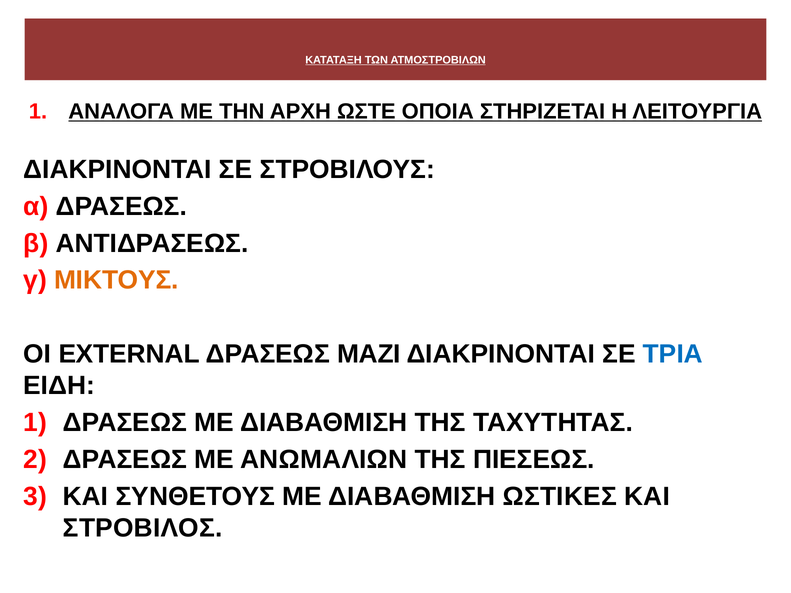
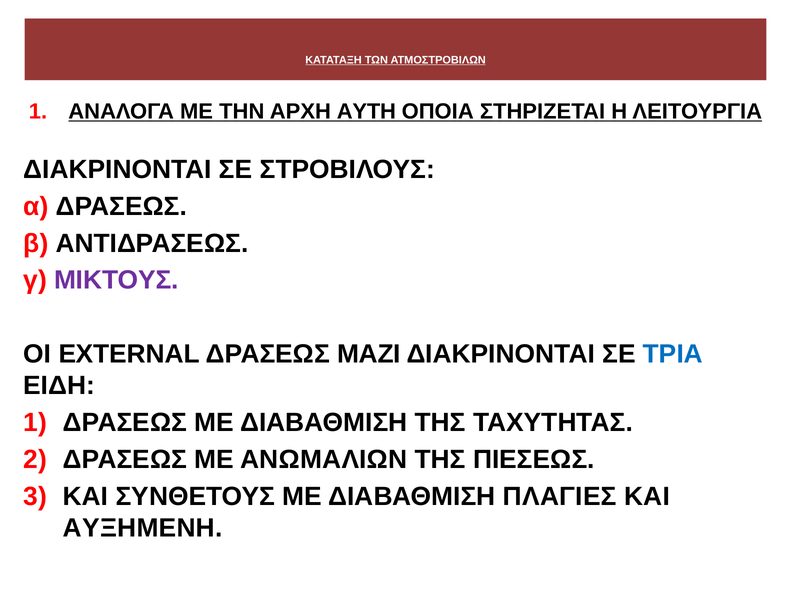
ΩΣΤΕ: ΩΣΤΕ -> ΑΥΤΗ
ΜΙΚΤΟΥΣ colour: orange -> purple
ΩΣΤΙΚΕΣ: ΩΣΤΙΚΕΣ -> ΠΛΑΓΙΕΣ
ΣΤΡΟΒΙΛΟΣ: ΣΤΡΟΒΙΛΟΣ -> ΑΥΞΗΜΕΝΗ
